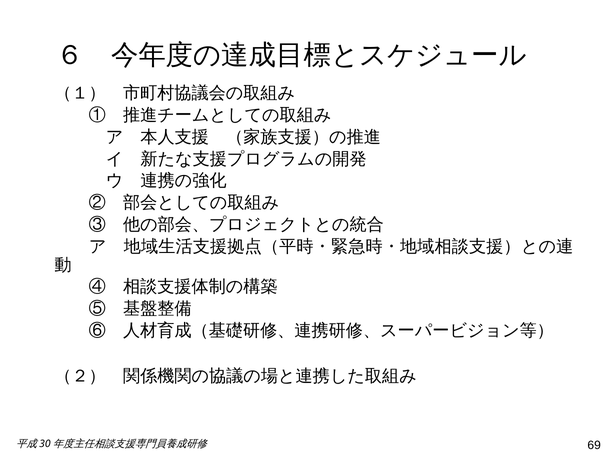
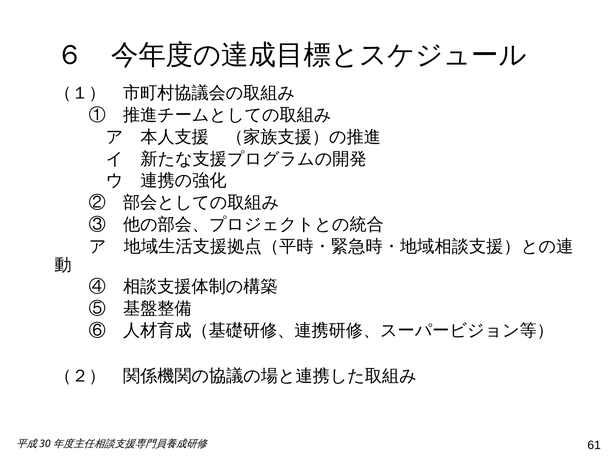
69: 69 -> 61
